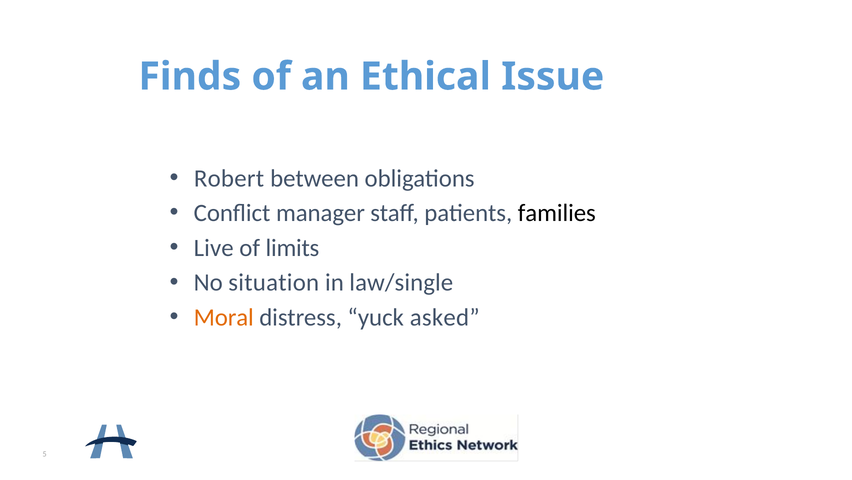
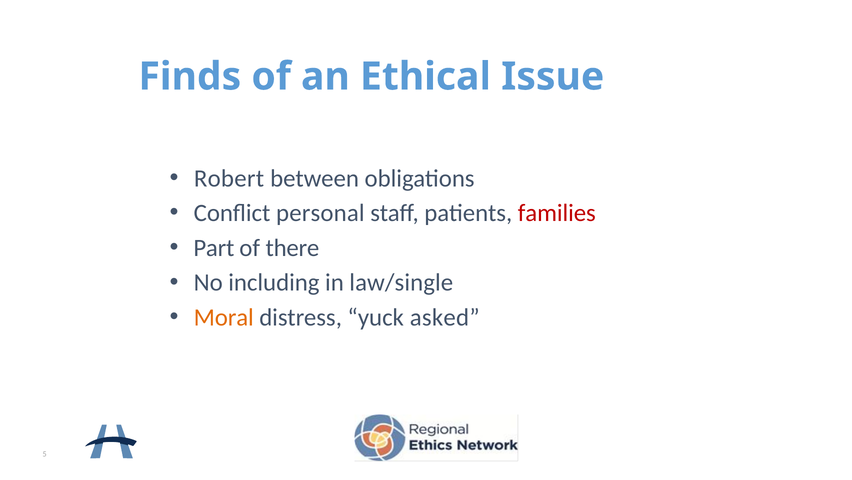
manager: manager -> personal
families colour: black -> red
Live: Live -> Part
limits: limits -> there
situation: situation -> including
